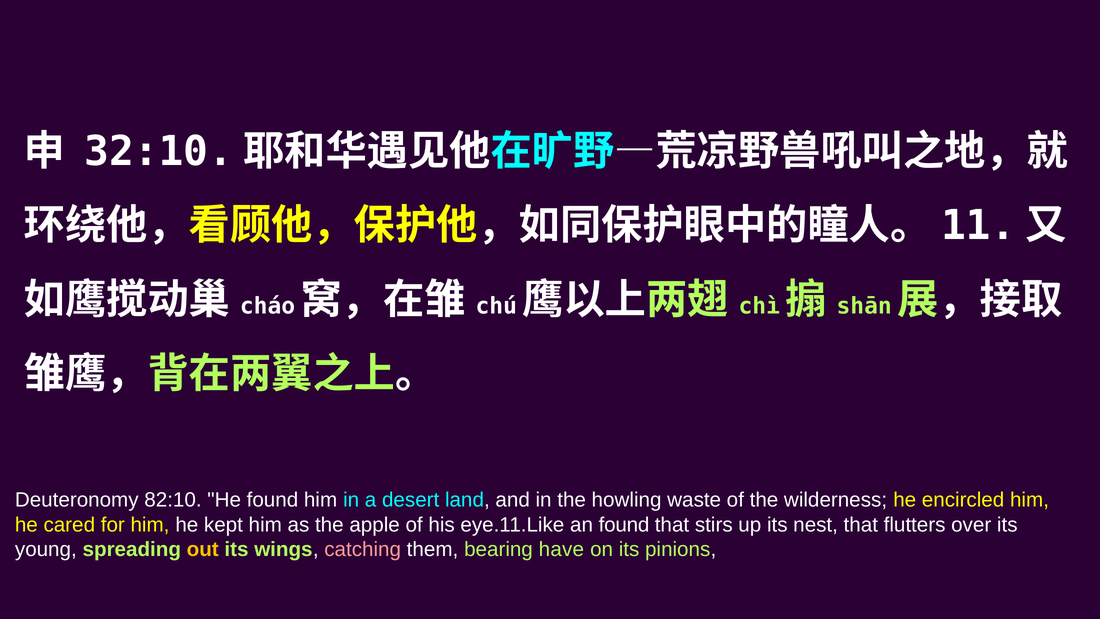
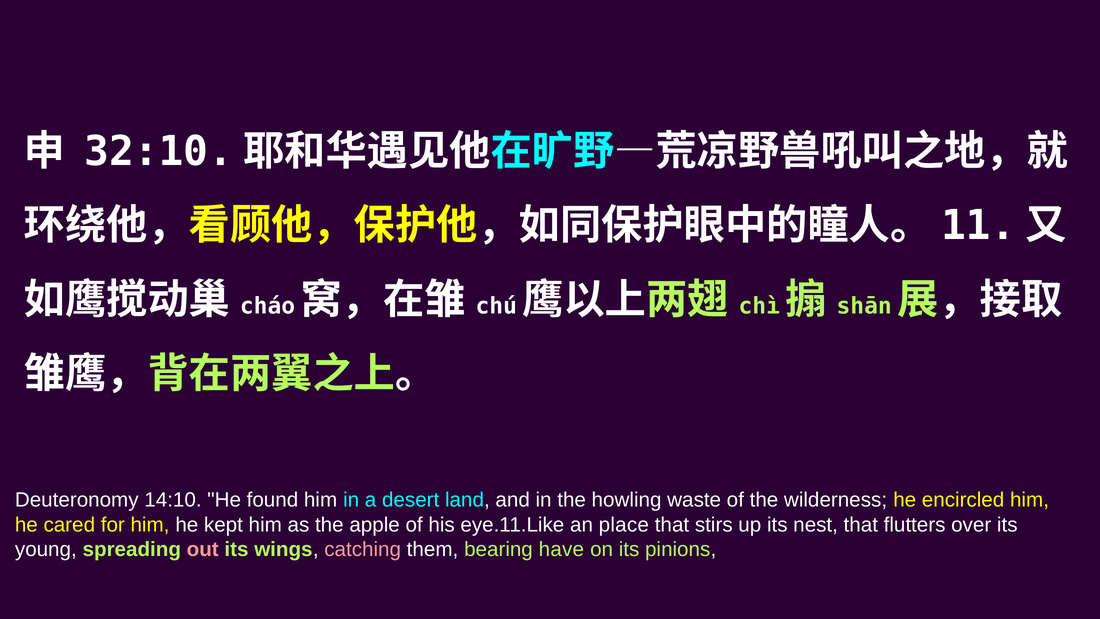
82:10: 82:10 -> 14:10
an found: found -> place
out colour: yellow -> pink
